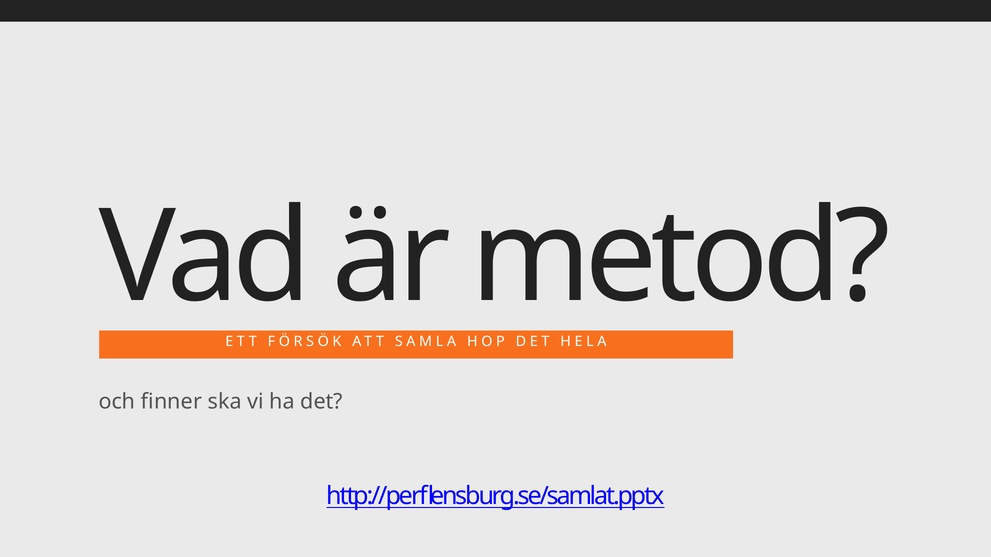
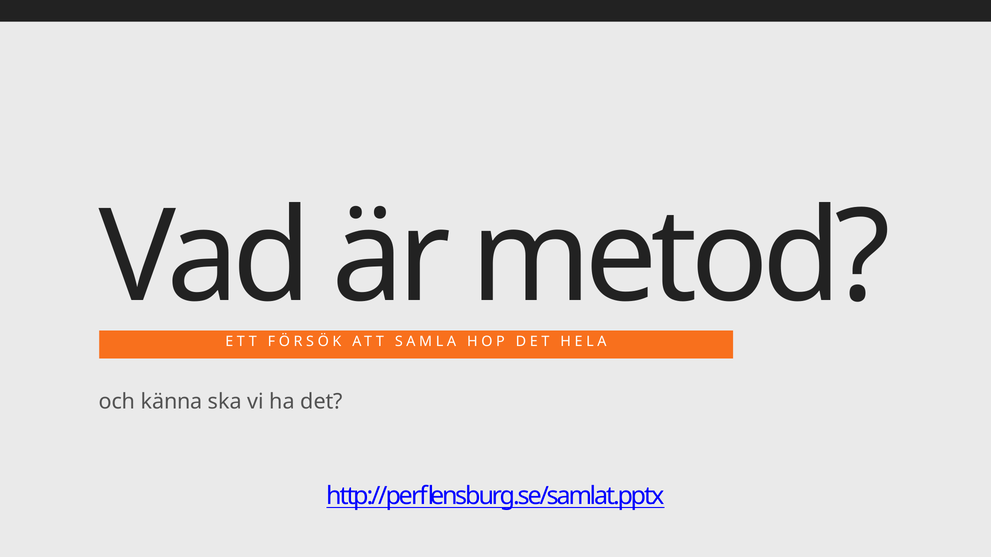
finner: finner -> känna
